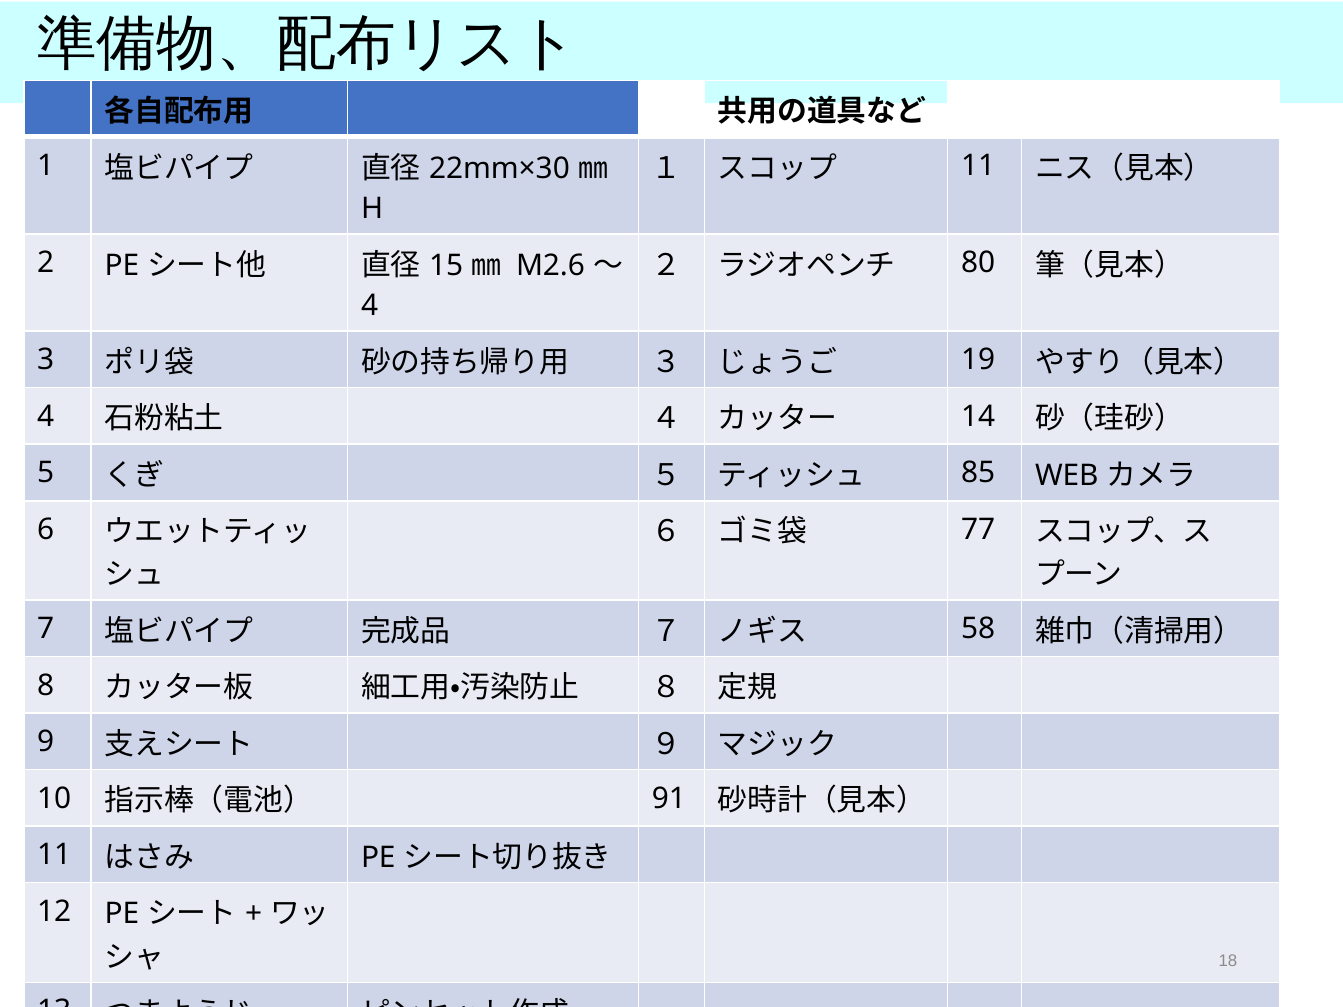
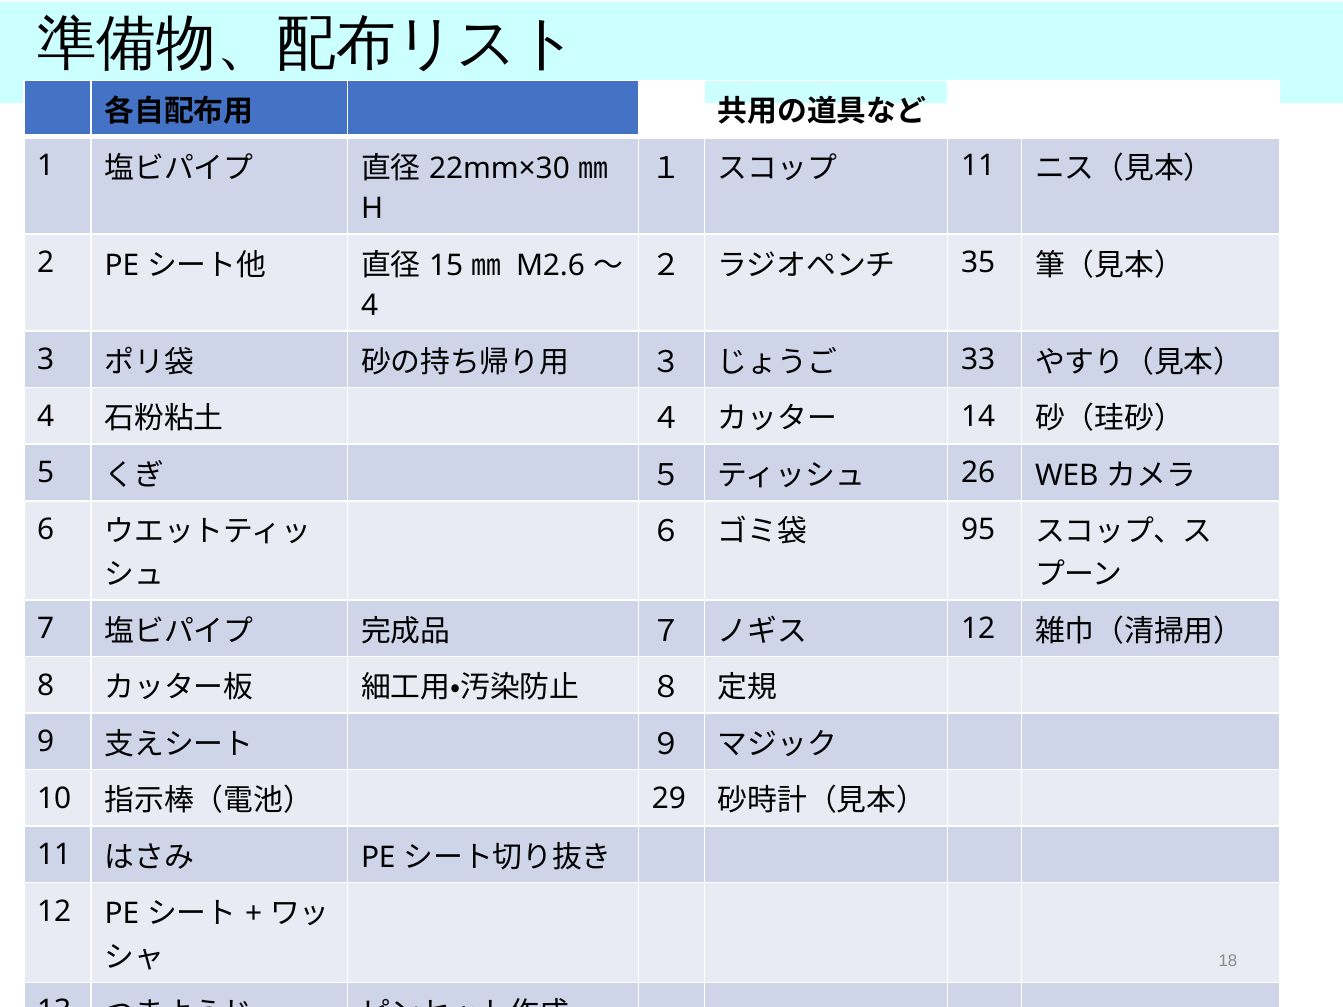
80: 80 -> 35
19: 19 -> 33
85: 85 -> 26
77: 77 -> 95
58 at (978, 629): 58 -> 12
91: 91 -> 29
